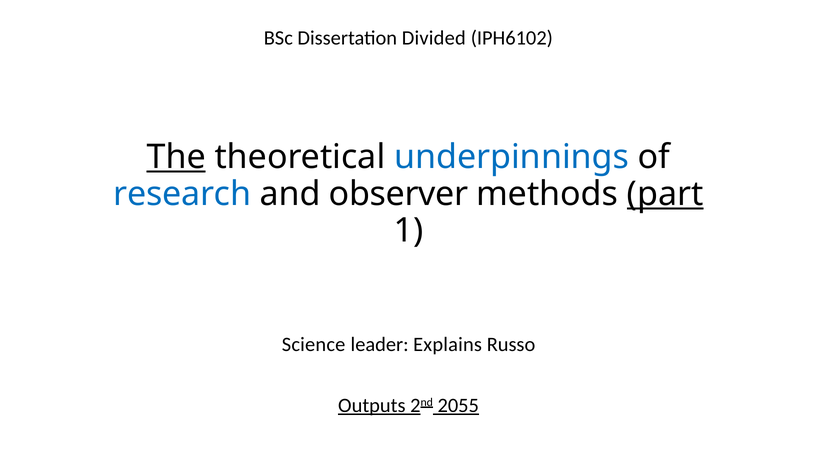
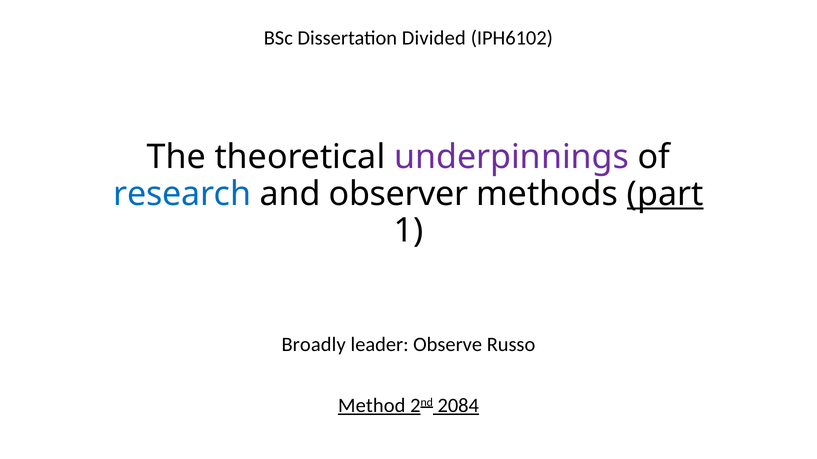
The underline: present -> none
underpinnings colour: blue -> purple
Science: Science -> Broadly
Explains: Explains -> Observe
Outputs: Outputs -> Method
2055: 2055 -> 2084
